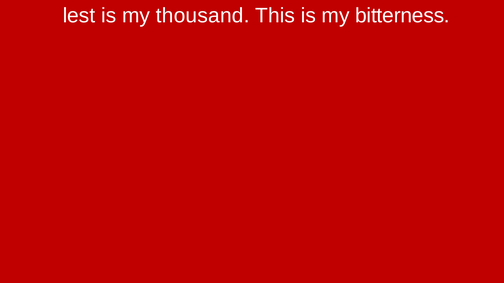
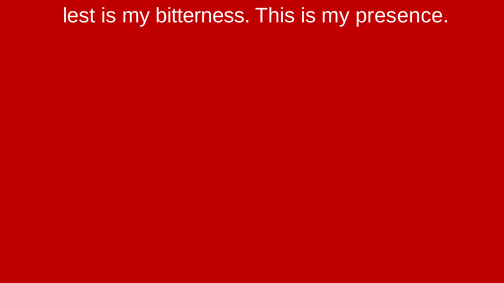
thousand: thousand -> bitterness
bitterness: bitterness -> presence
